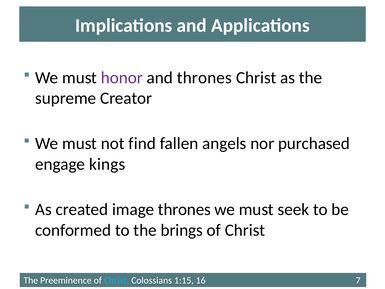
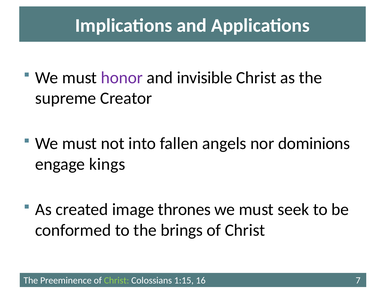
and thrones: thrones -> invisible
find: find -> into
purchased: purchased -> dominions
Christ at (117, 280) colour: light blue -> light green
